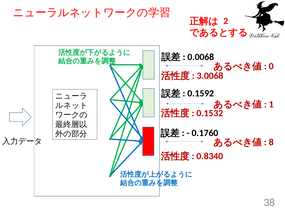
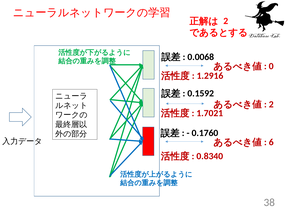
3.0068: 3.0068 -> 1.2916
1 at (271, 105): 1 -> 2
0.1532: 0.1532 -> 1.7021
8: 8 -> 6
